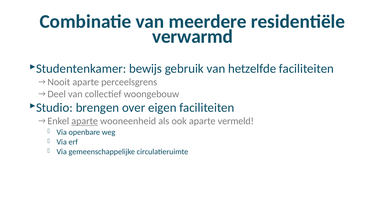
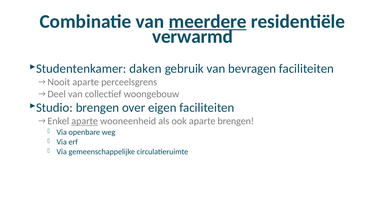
meerdere underline: none -> present
bewijs: bewijs -> daken
hetzelfde: hetzelfde -> bevragen
aparte vermeld: vermeld -> brengen
